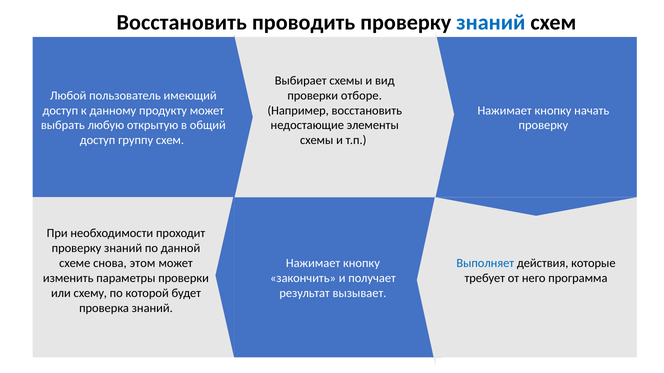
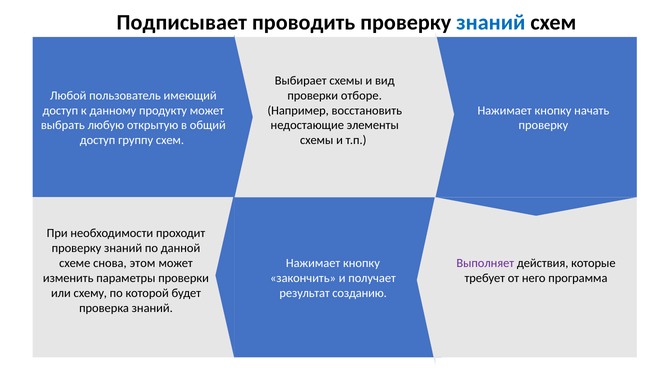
Восстановить at (182, 22): Восстановить -> Подписывает
Выполняет colour: blue -> purple
вызывает: вызывает -> созданию
